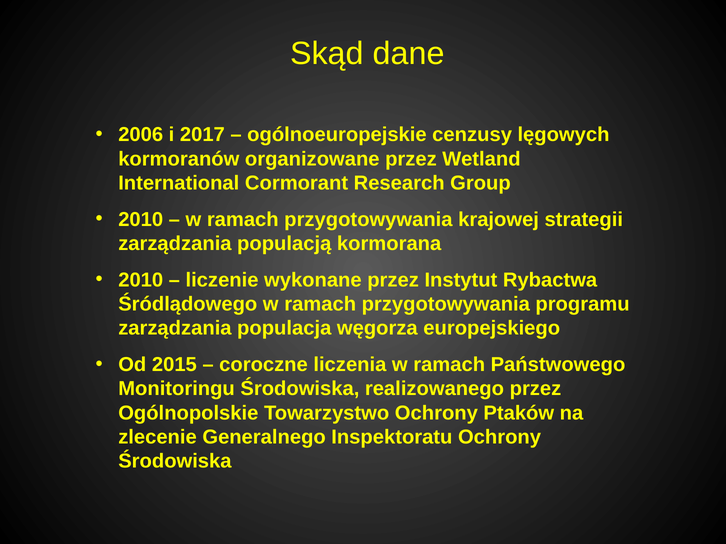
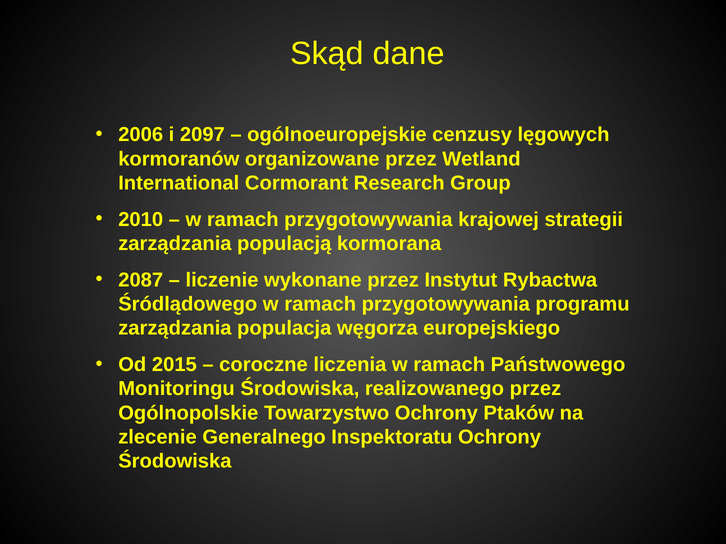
2017: 2017 -> 2097
2010 at (141, 280): 2010 -> 2087
